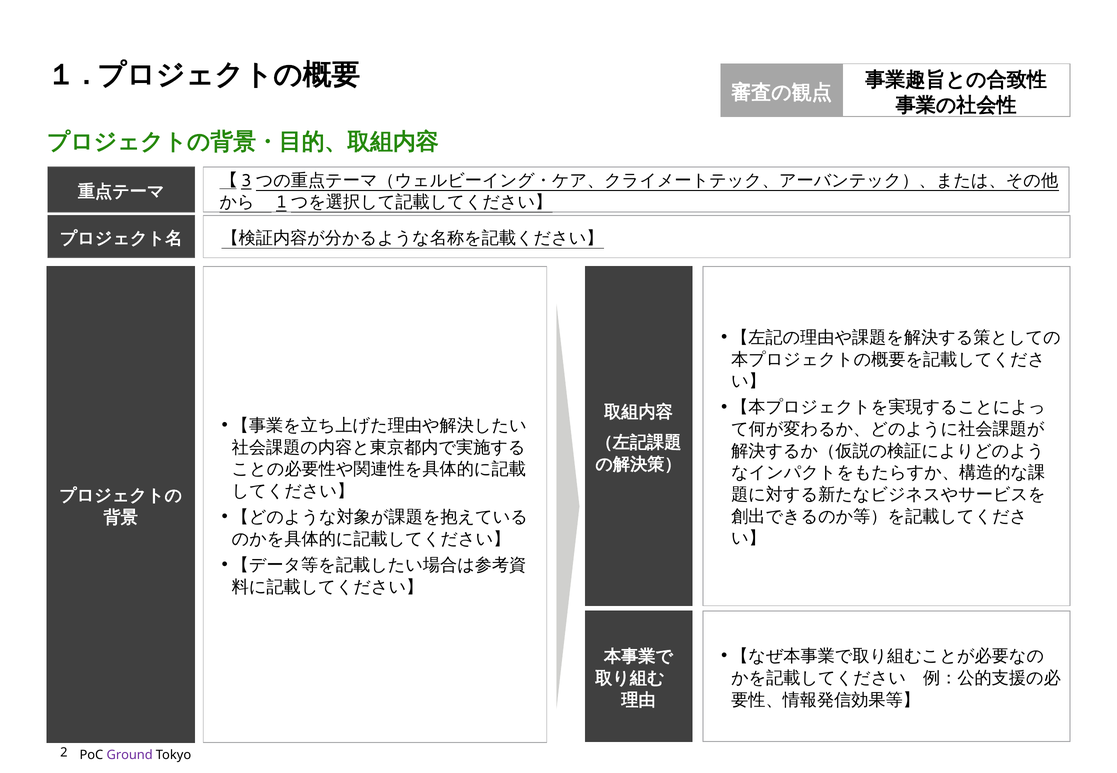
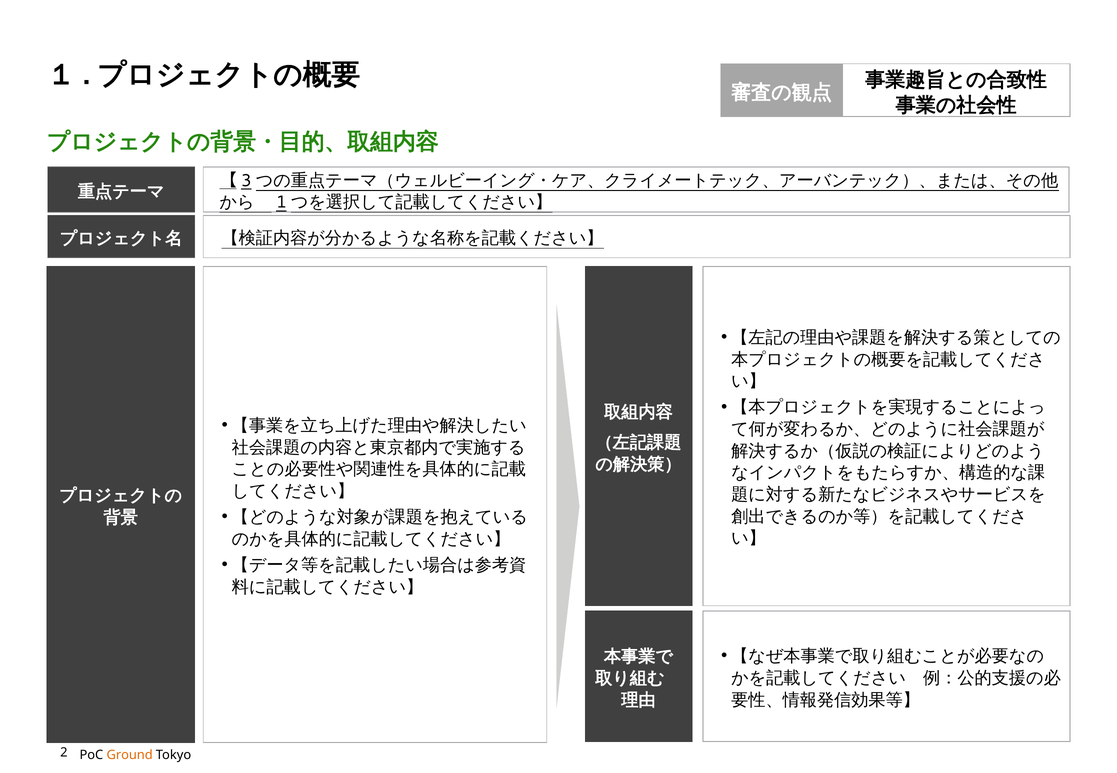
Ground colour: purple -> orange
